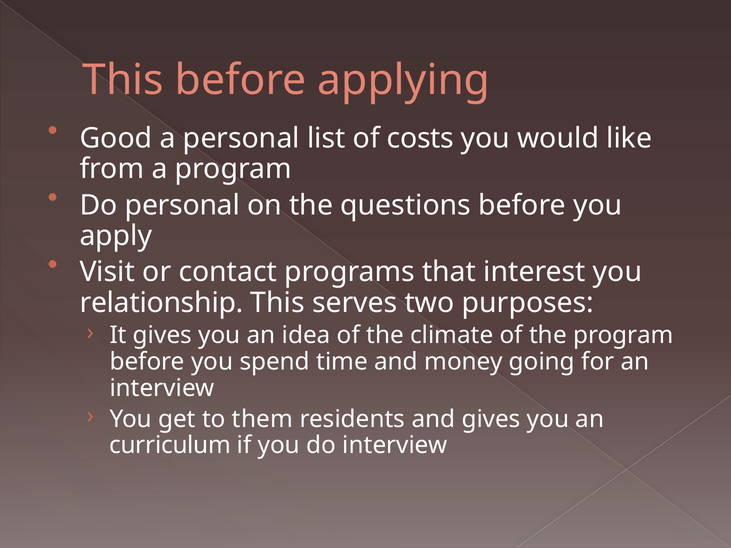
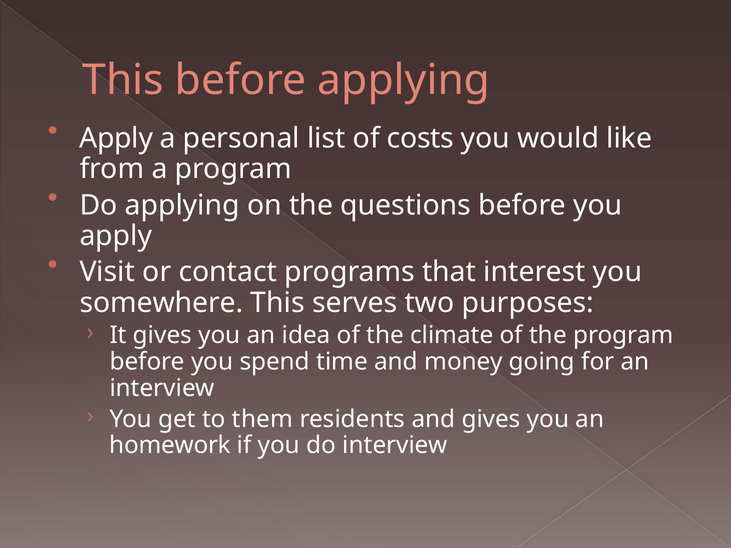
Good at (116, 138): Good -> Apply
Do personal: personal -> applying
relationship: relationship -> somewhere
curriculum: curriculum -> homework
